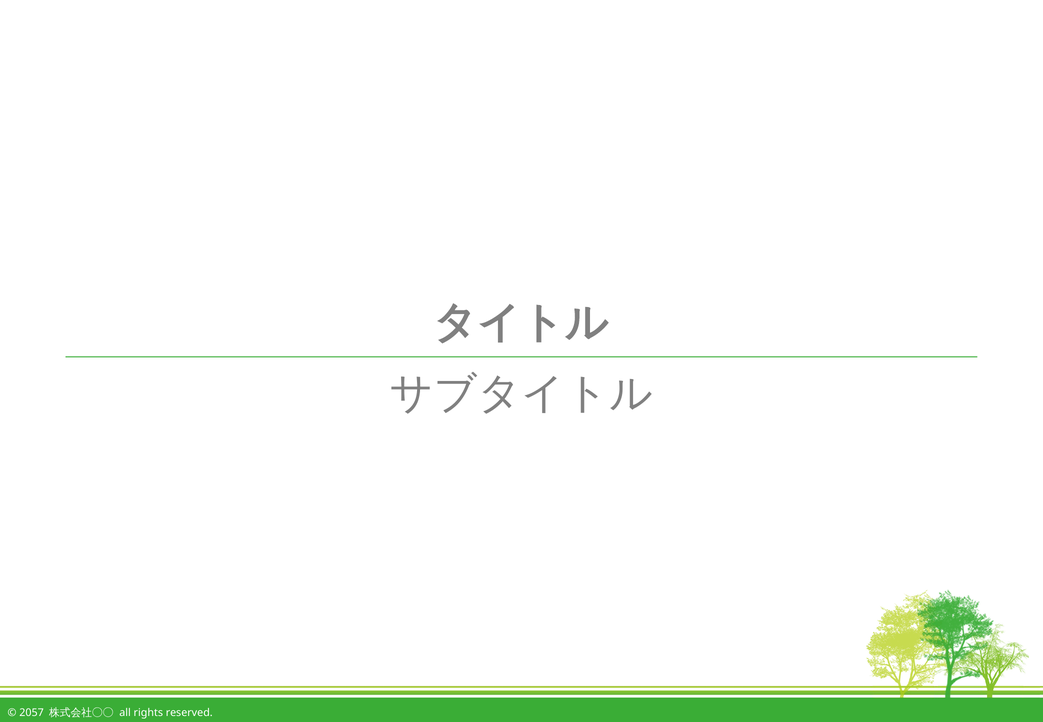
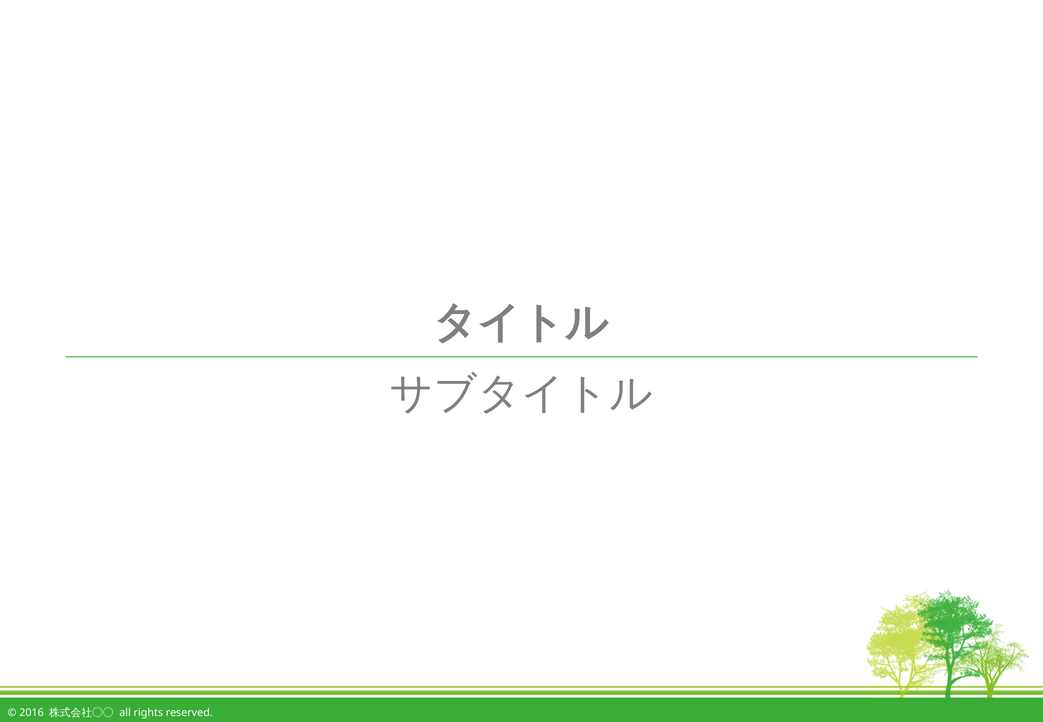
2057: 2057 -> 2016
